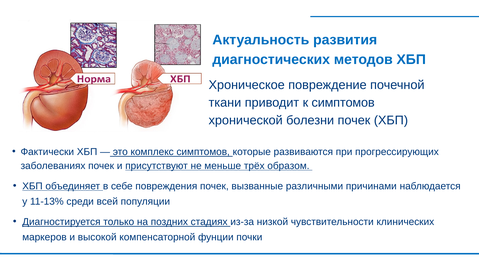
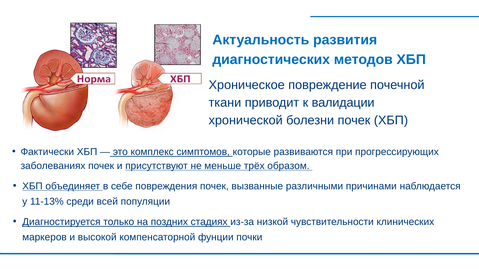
к симптомов: симптомов -> валидации
